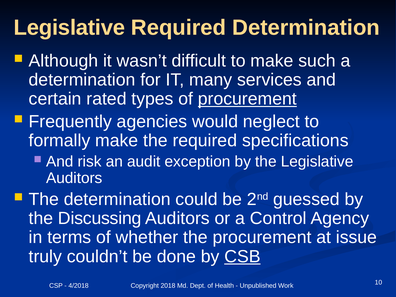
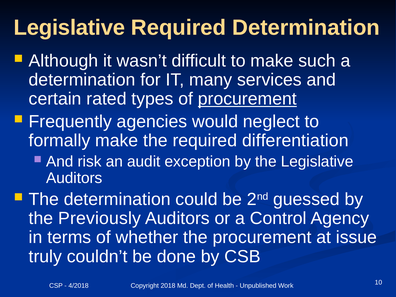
specifications: specifications -> differentiation
Discussing: Discussing -> Previously
CSB underline: present -> none
